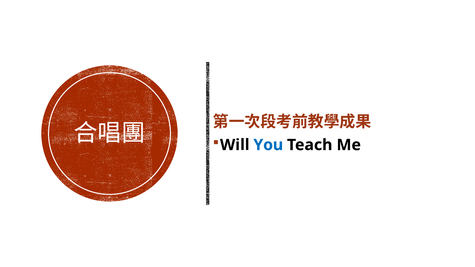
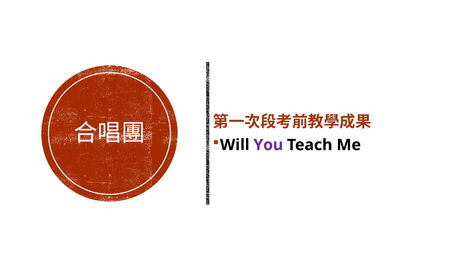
You colour: blue -> purple
